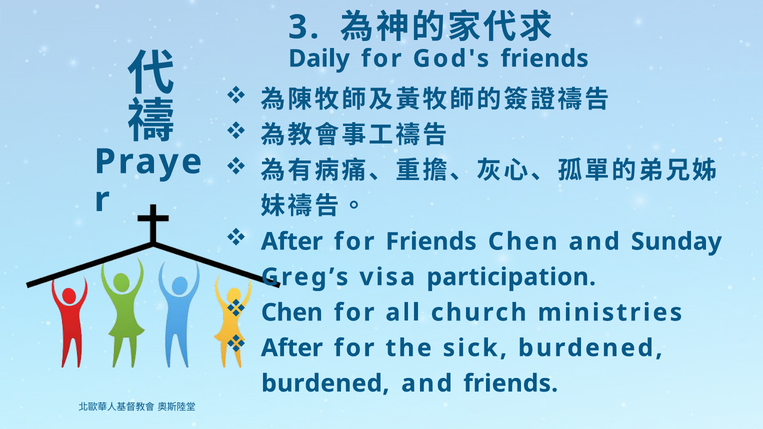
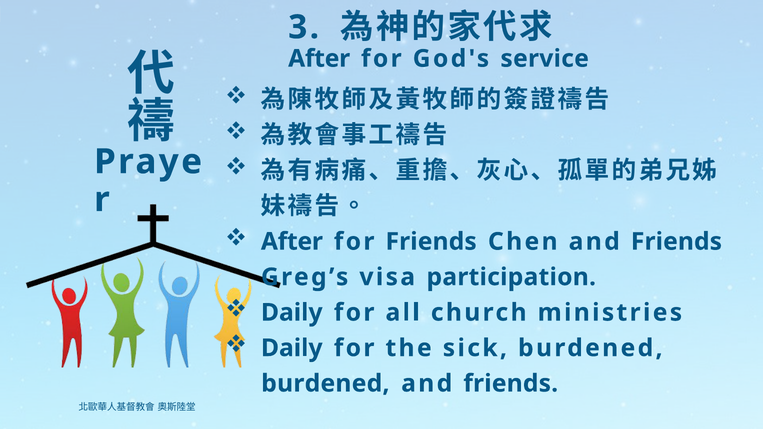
Daily at (319, 59): Daily -> After
God's friends: friends -> service
Chen and Sunday: Sunday -> Friends
Chen at (292, 313): Chen -> Daily
After at (292, 348): After -> Daily
